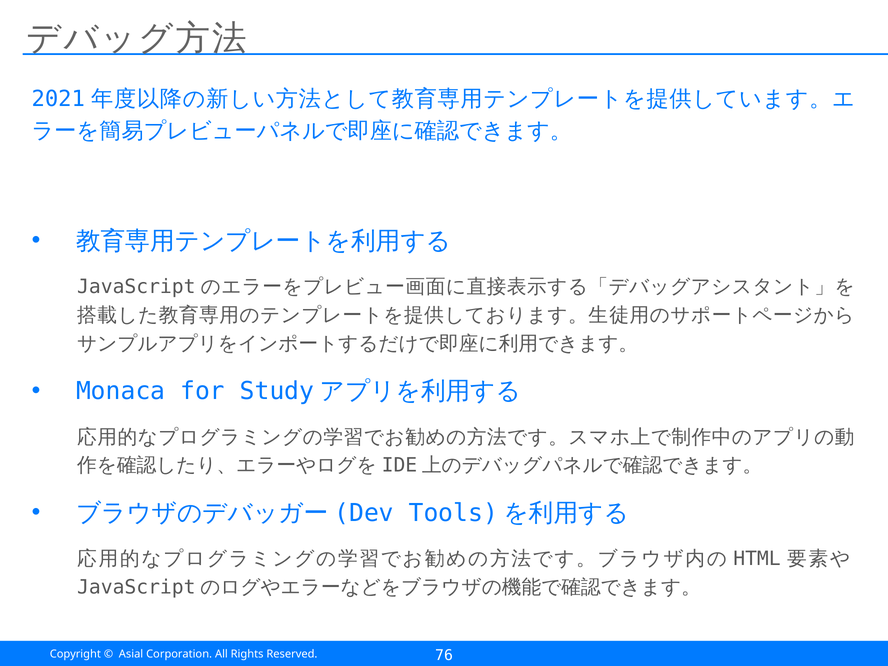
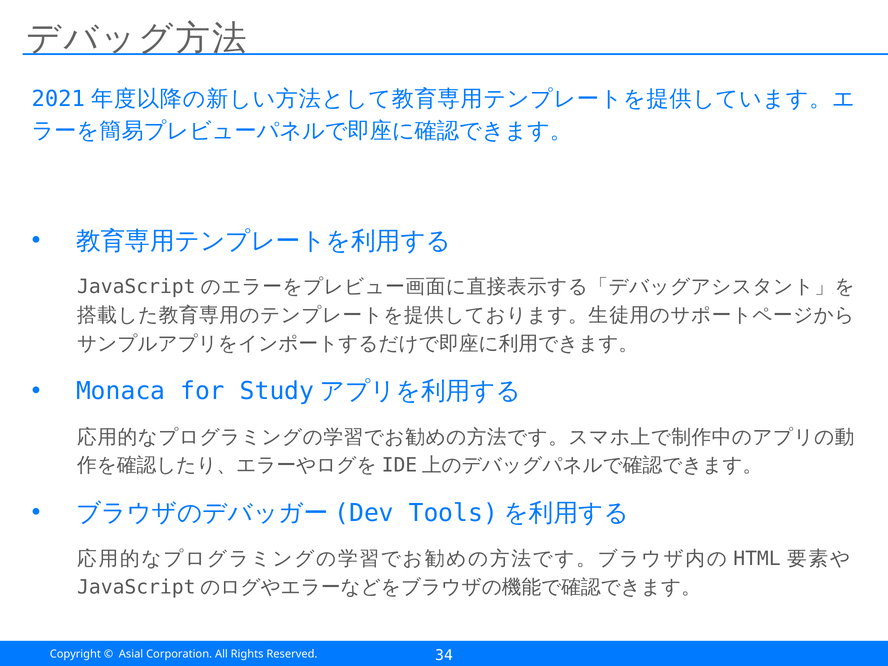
76: 76 -> 34
